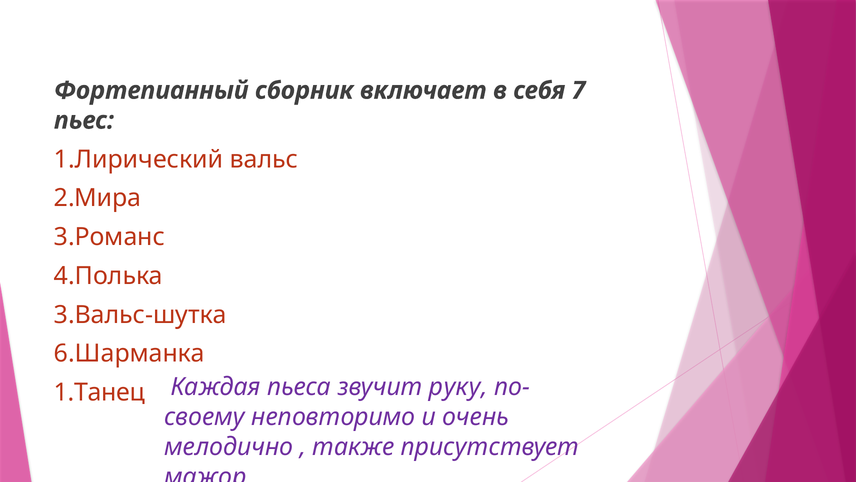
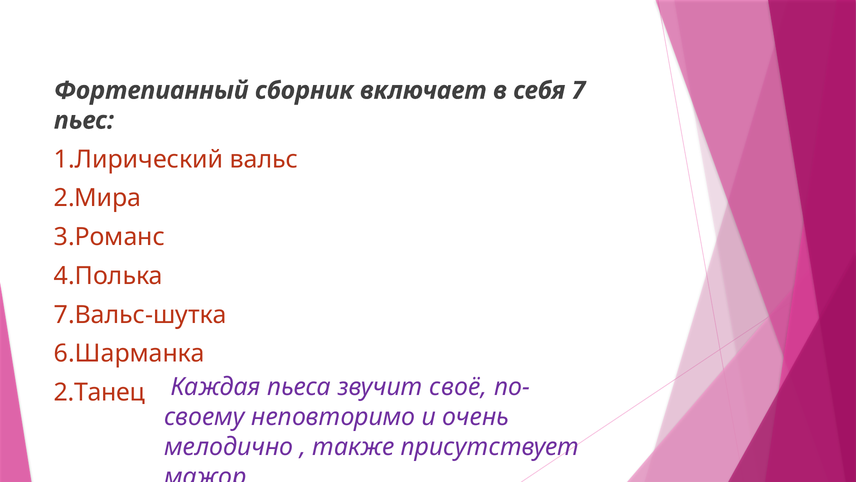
3.Вальс-шутка: 3.Вальс-шутка -> 7.Вальс-шутка
1.Танец: 1.Танец -> 2.Танец
руку: руку -> своё
